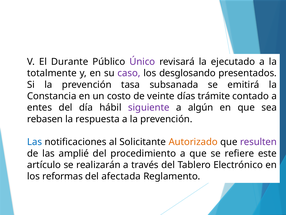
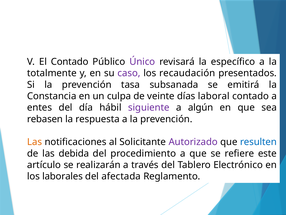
El Durante: Durante -> Contado
ejecutado: ejecutado -> específico
desglosando: desglosando -> recaudación
costo: costo -> culpa
trámite: trámite -> laboral
Las at (35, 142) colour: blue -> orange
Autorizado colour: orange -> purple
resulten colour: purple -> blue
amplié: amplié -> debida
reformas: reformas -> laborales
